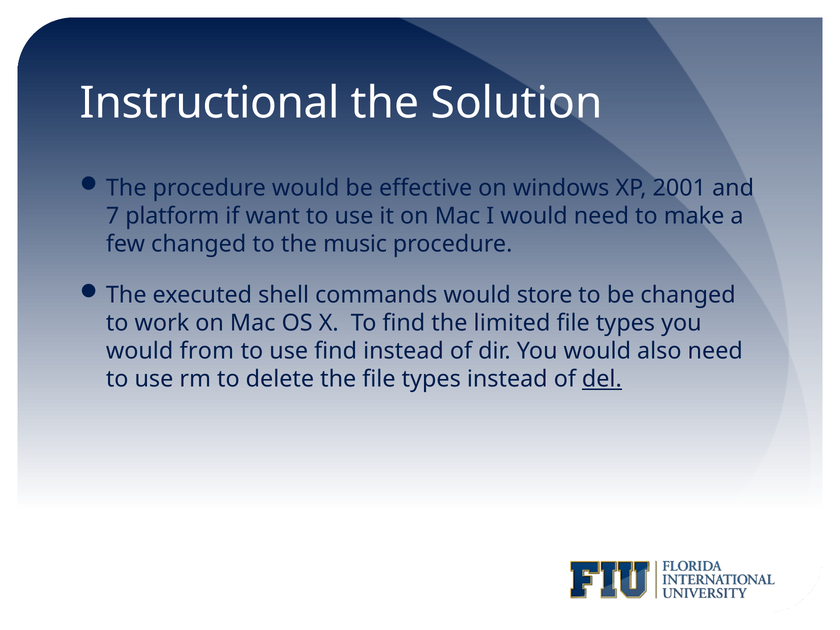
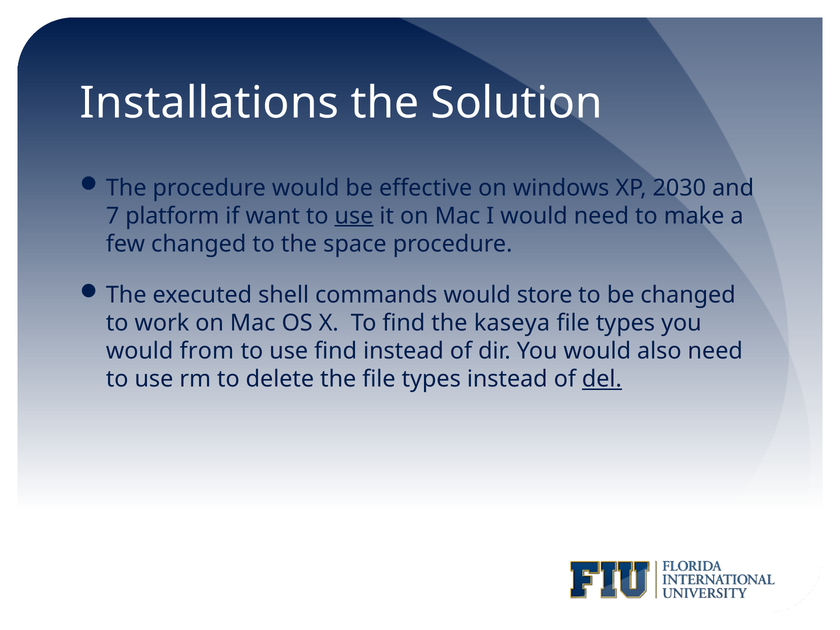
Instructional: Instructional -> Installations
2001: 2001 -> 2030
use at (354, 216) underline: none -> present
music: music -> space
limited: limited -> kaseya
